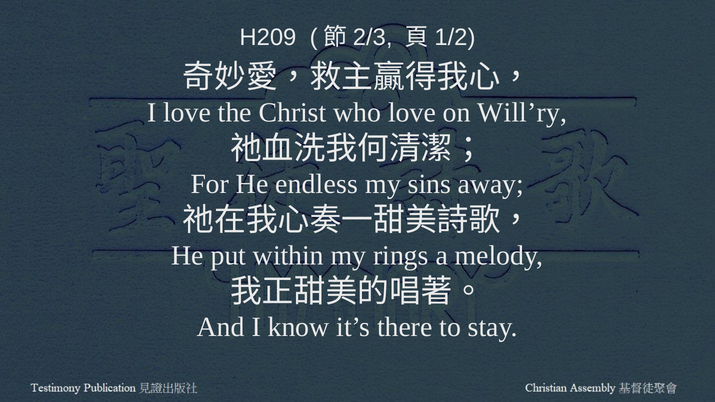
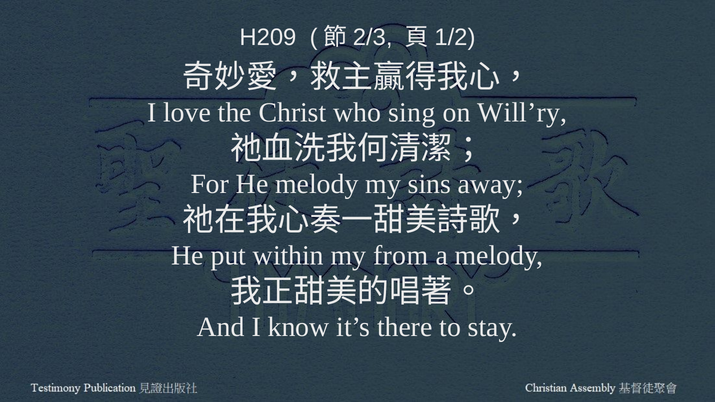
who love: love -> sing
He endless: endless -> melody
rings: rings -> from
